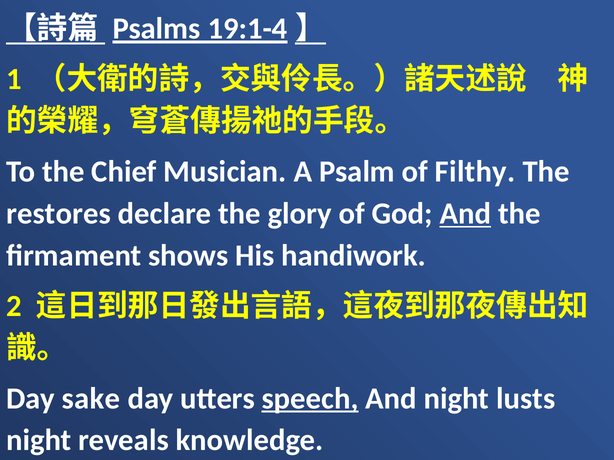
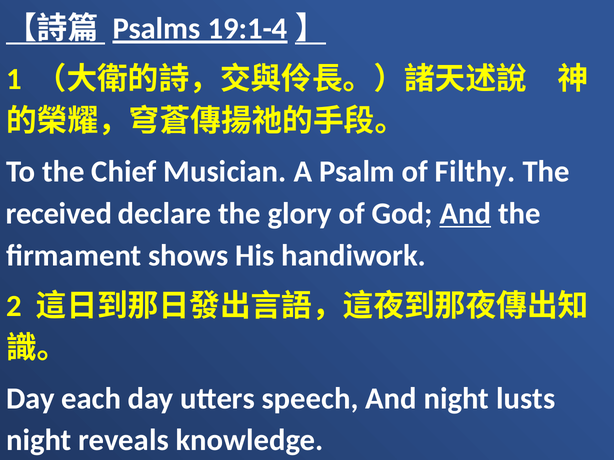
restores: restores -> received
sake: sake -> each
speech at (310, 399) underline: present -> none
